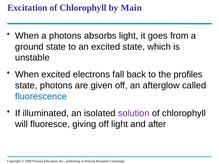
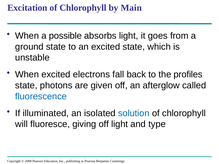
a photons: photons -> possible
solution colour: purple -> blue
after: after -> type
